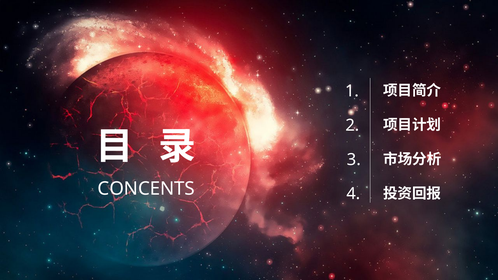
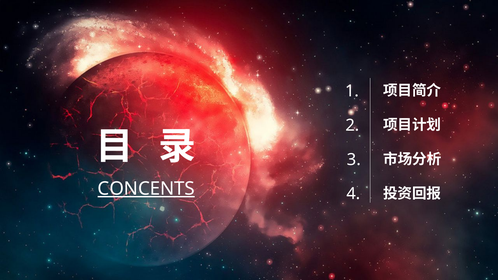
CONCENTS underline: none -> present
